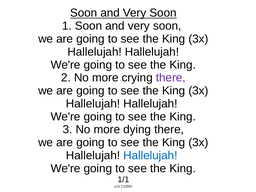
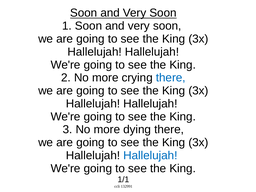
there at (171, 78) colour: purple -> blue
